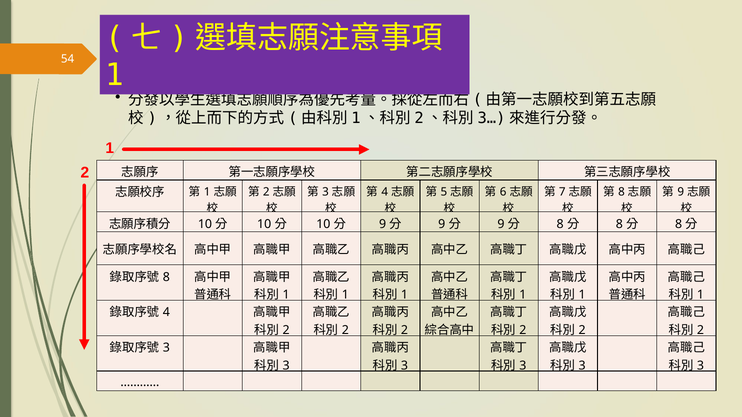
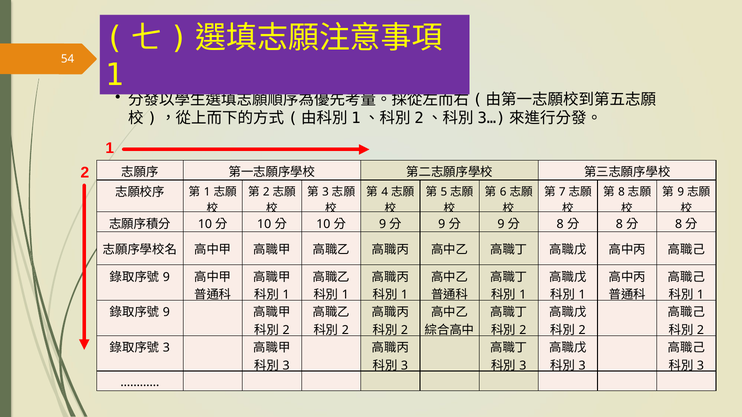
8 at (166, 277): 8 -> 9
4 at (166, 313): 4 -> 9
